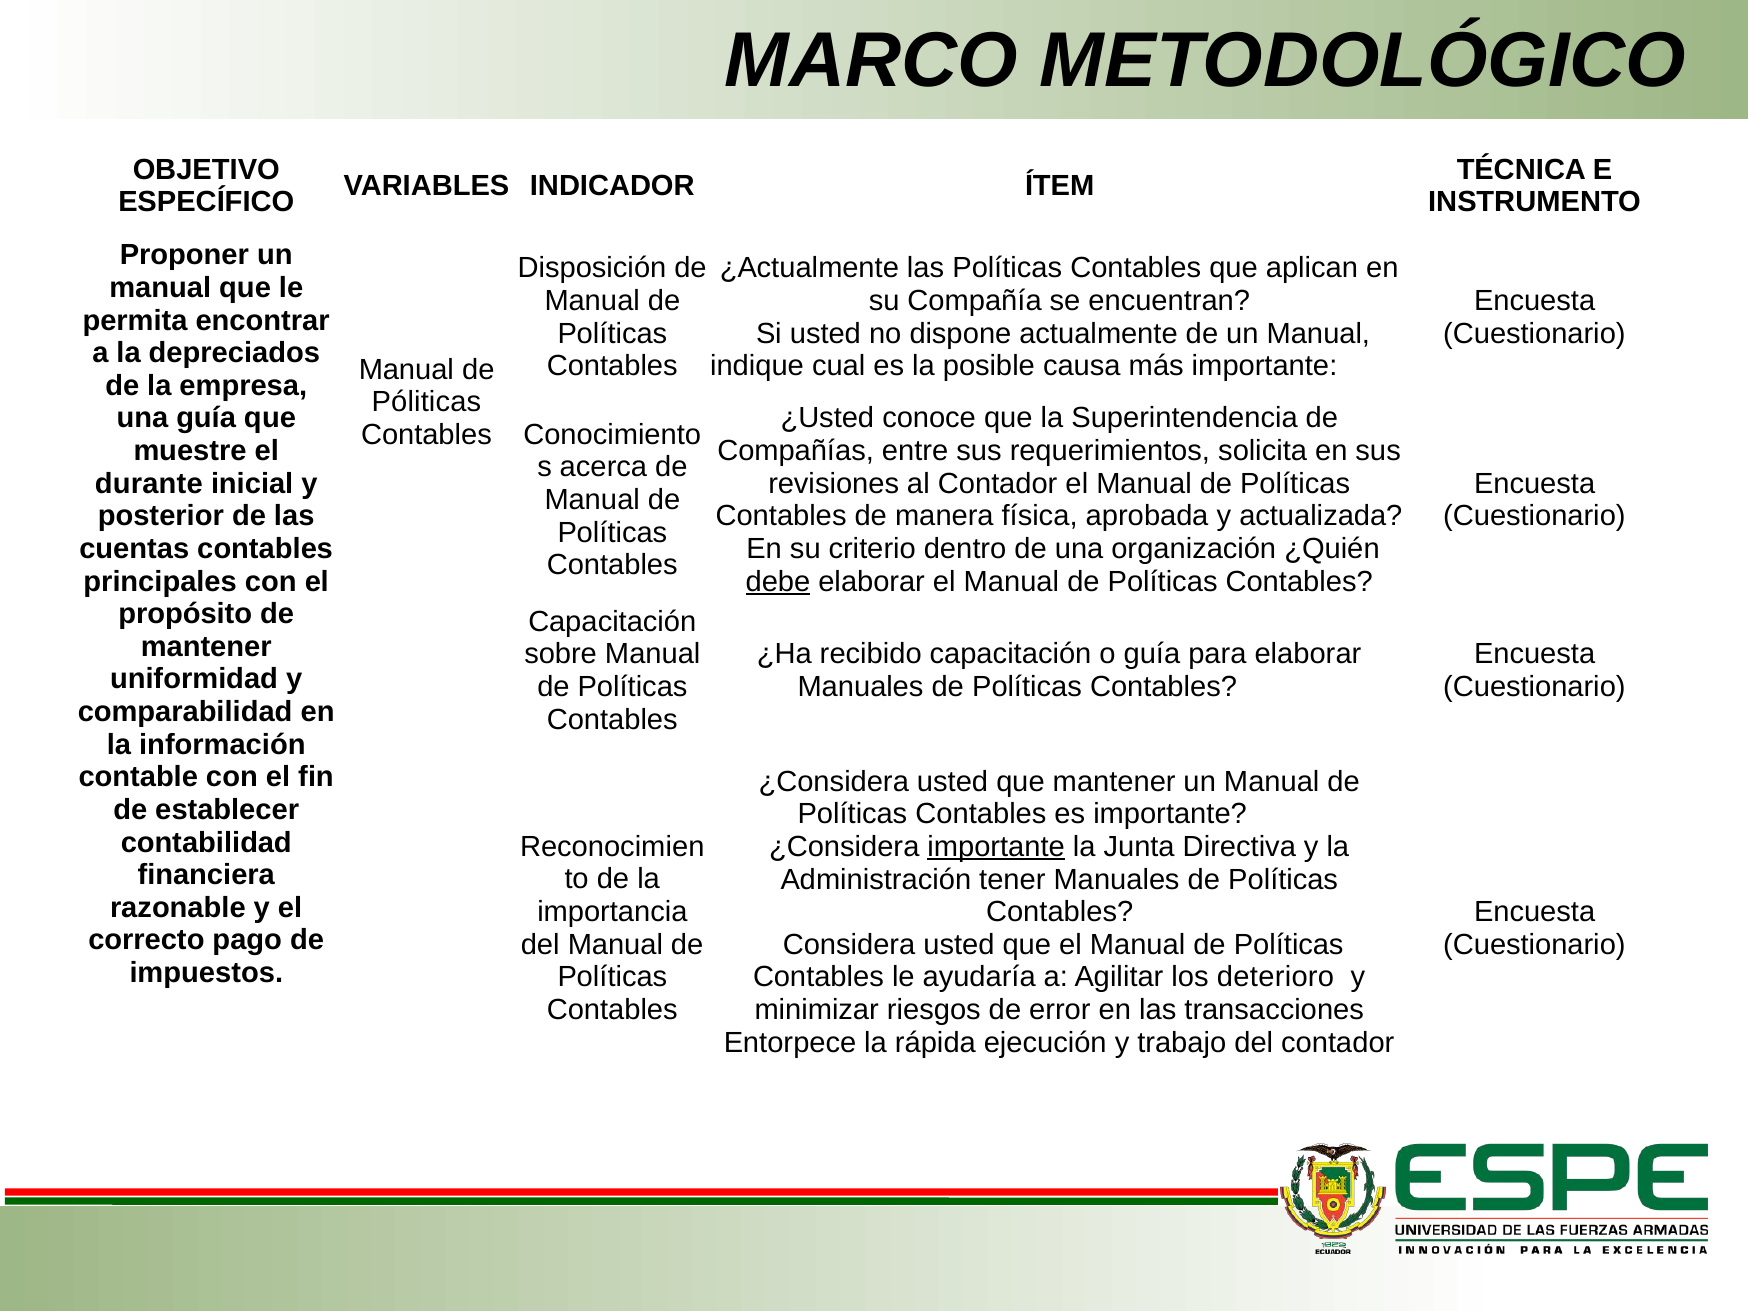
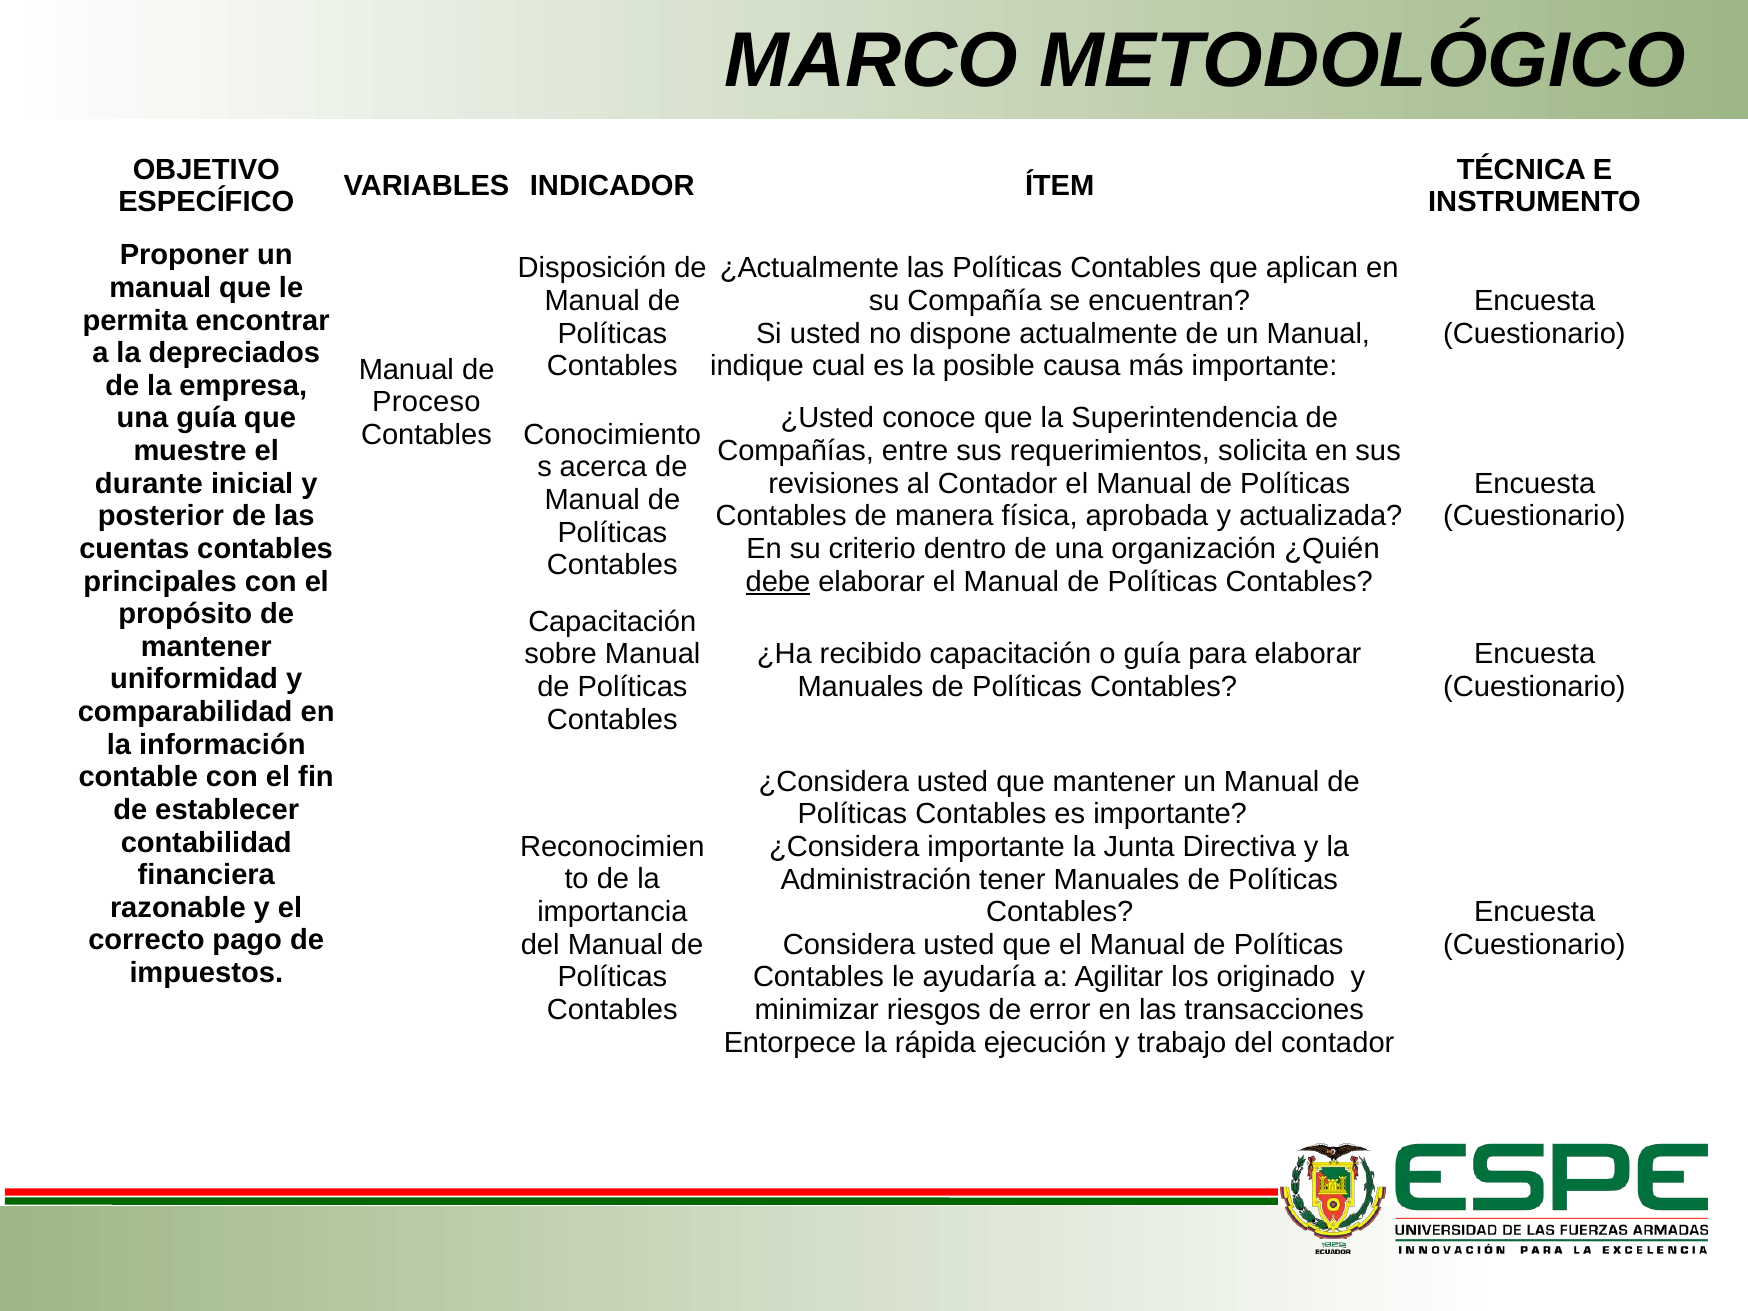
Póliticas: Póliticas -> Proceso
importante at (996, 847) underline: present -> none
deterioro: deterioro -> originado
